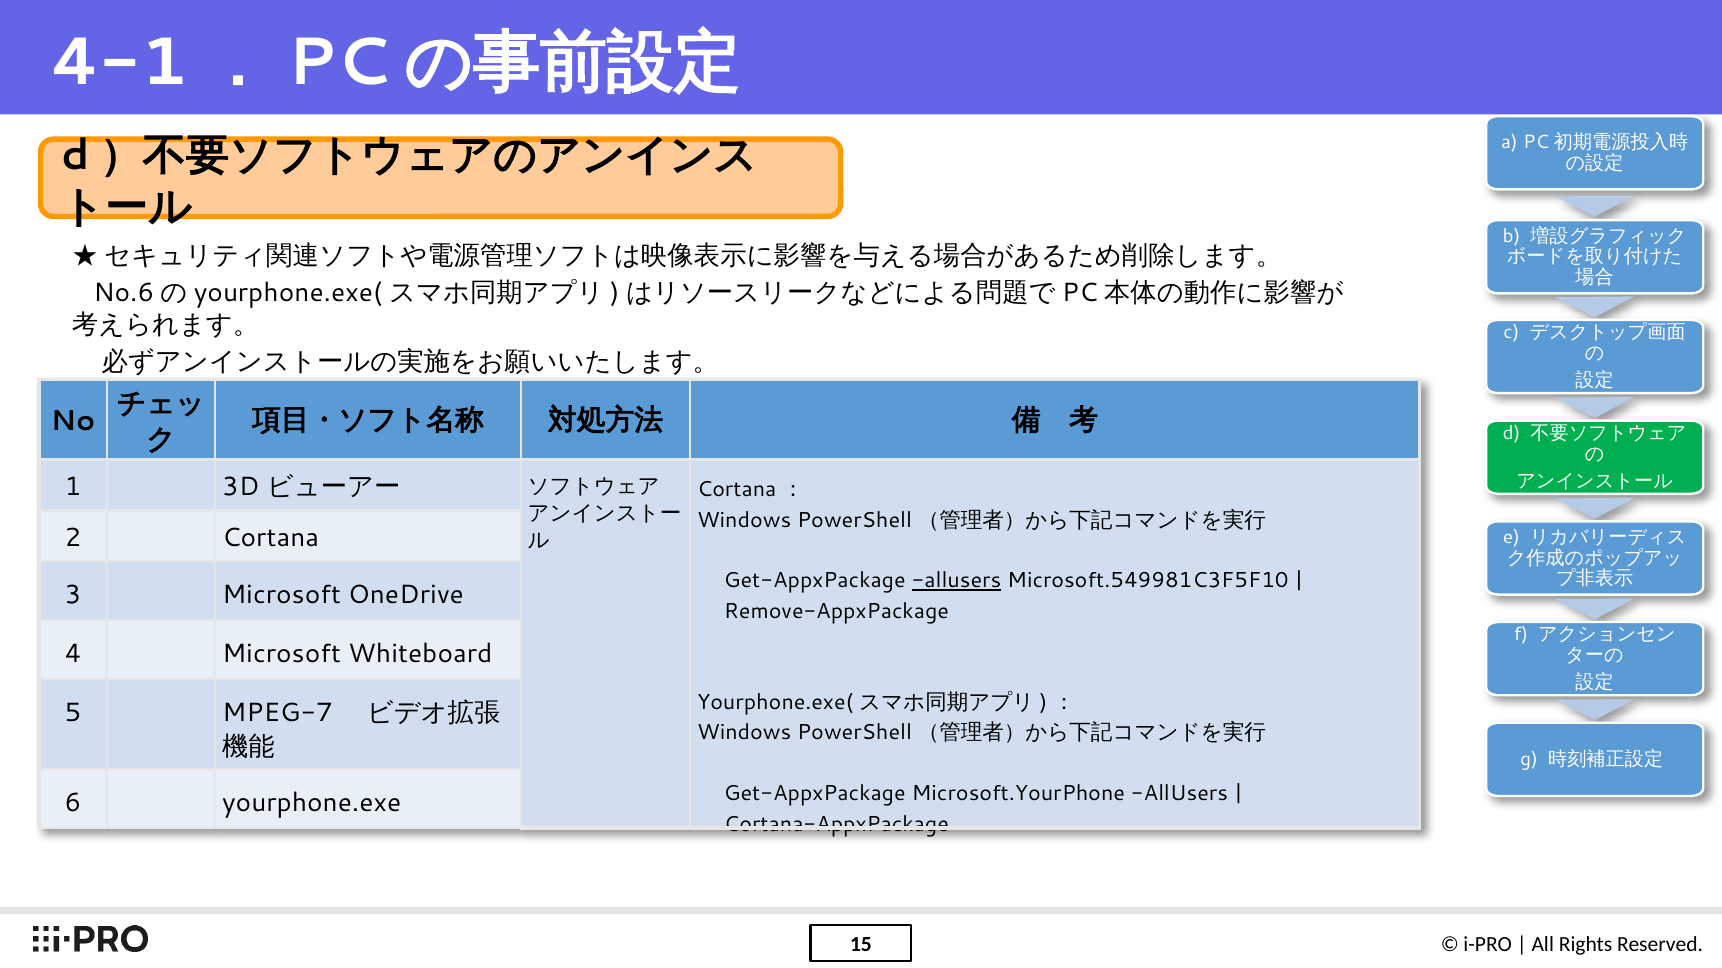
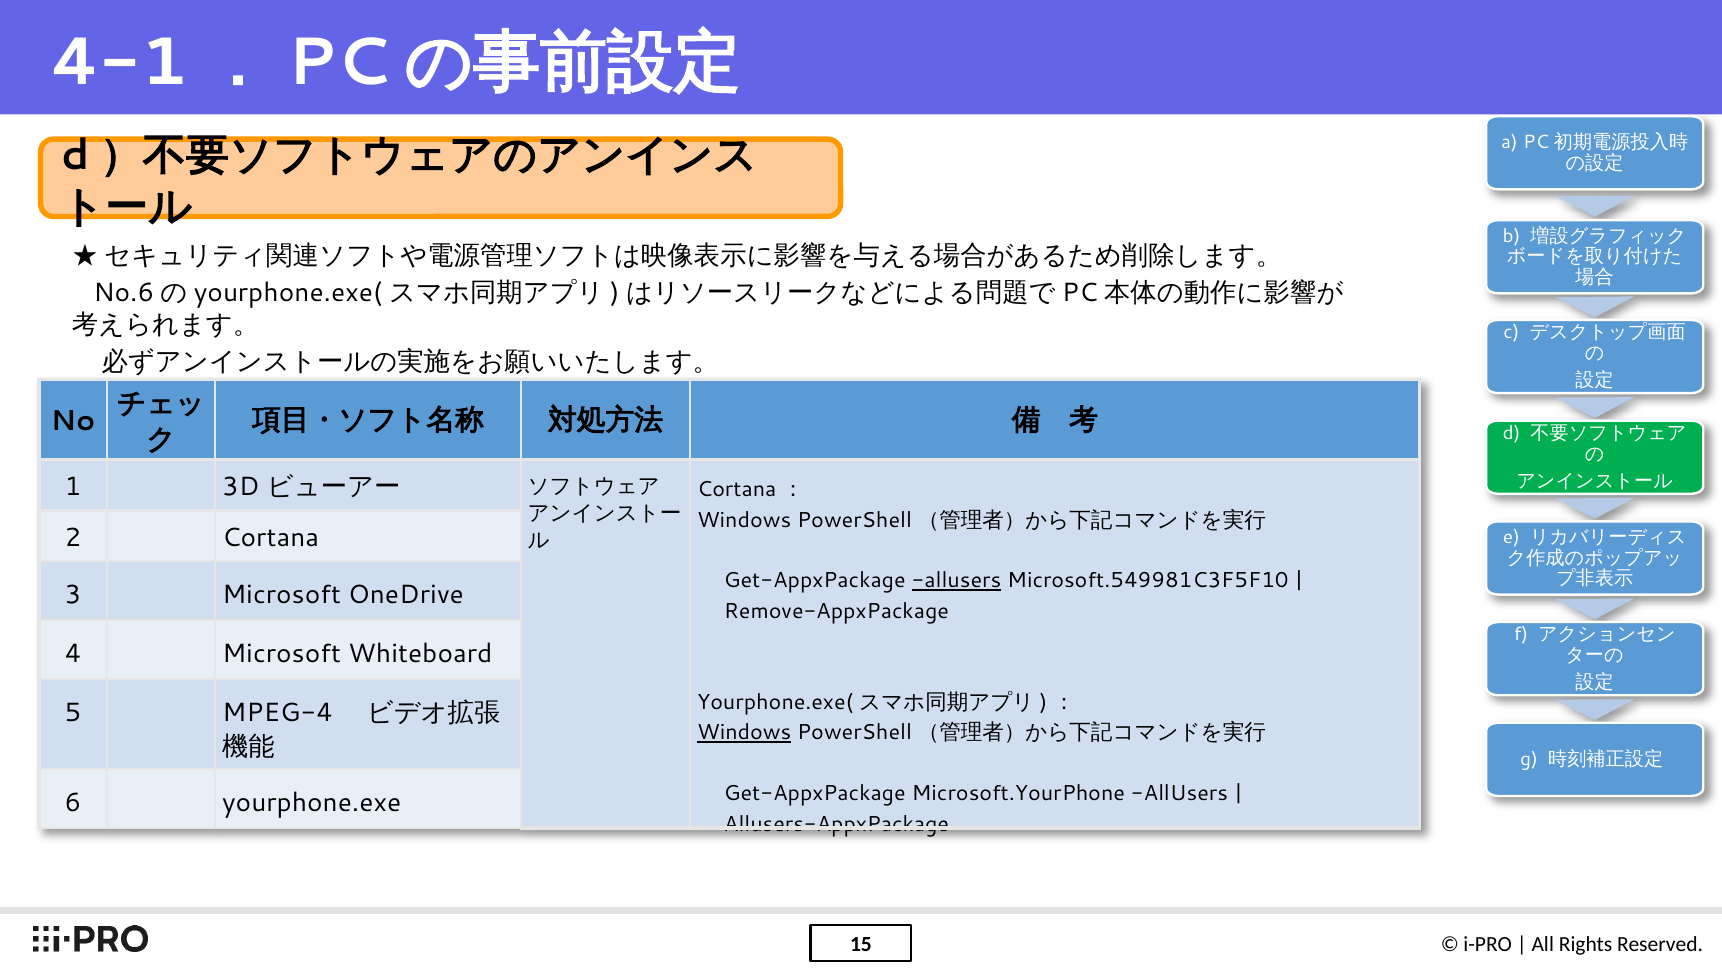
MPEG-7: MPEG-7 -> MPEG-4
Windows at (744, 733) underline: none -> present
Cortana-AppxPackage: Cortana-AppxPackage -> Allusers-AppxPackage
